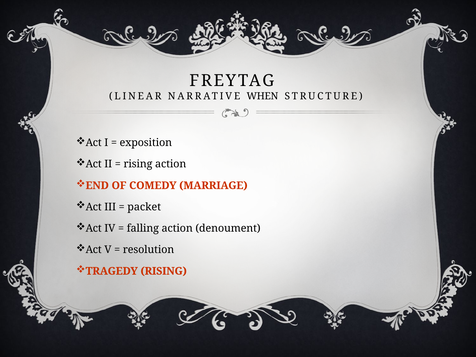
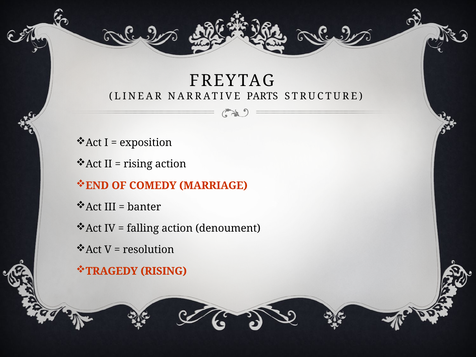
WHEN: WHEN -> PARTS
packet: packet -> banter
